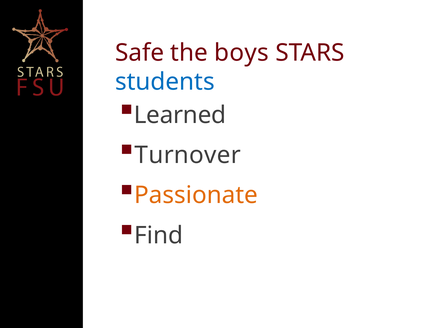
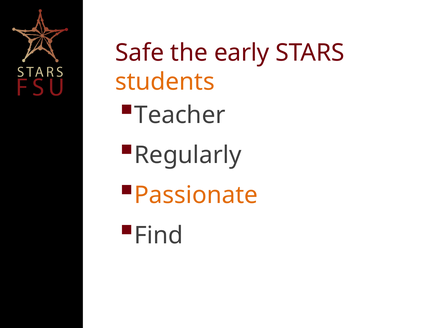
boys: boys -> early
students colour: blue -> orange
Learned: Learned -> Teacher
Turnover: Turnover -> Regularly
